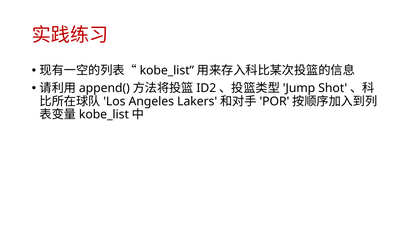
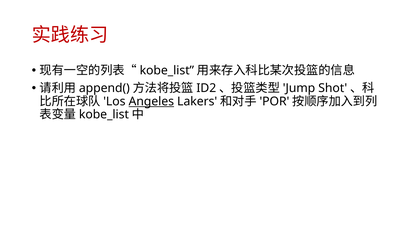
Angeles underline: none -> present
